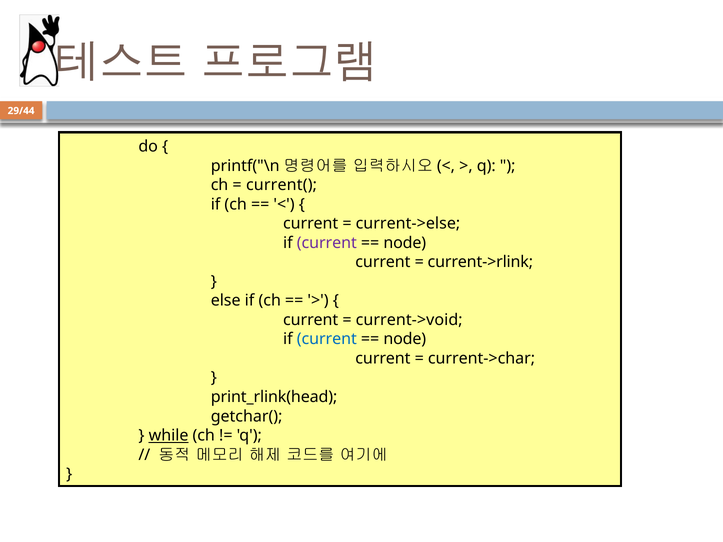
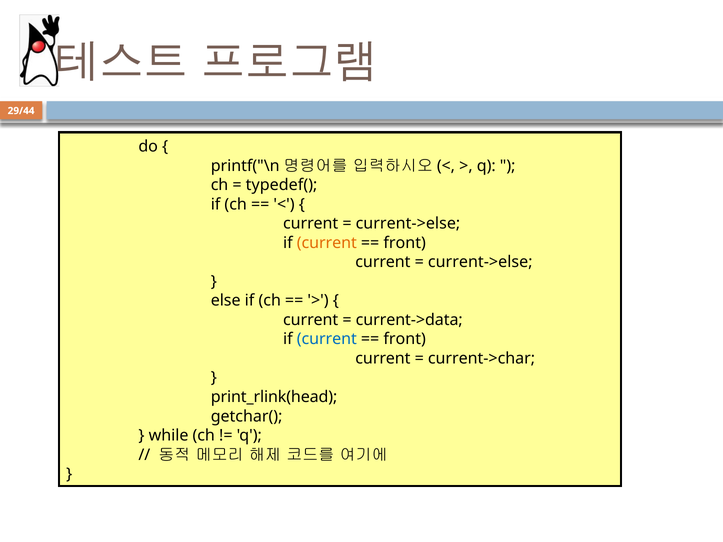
current(: current( -> typedef(
current at (327, 243) colour: purple -> orange
node at (405, 243): node -> front
current->rlink at (480, 262): current->rlink -> current->else
current->void: current->void -> current->data
node at (405, 339): node -> front
while underline: present -> none
